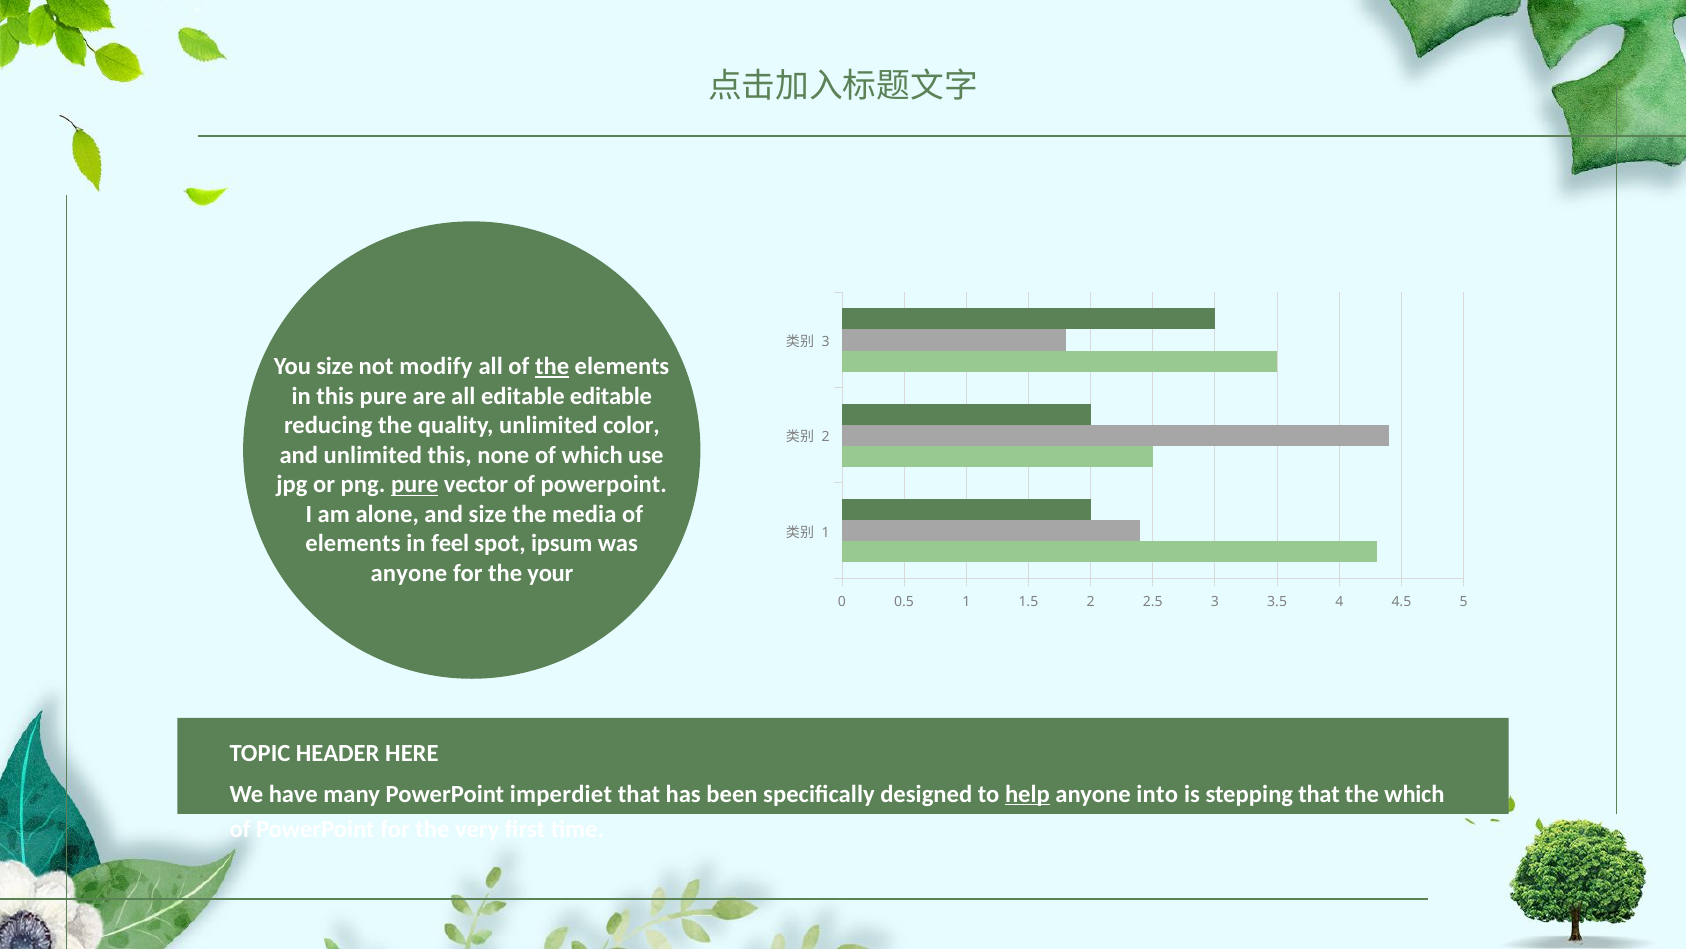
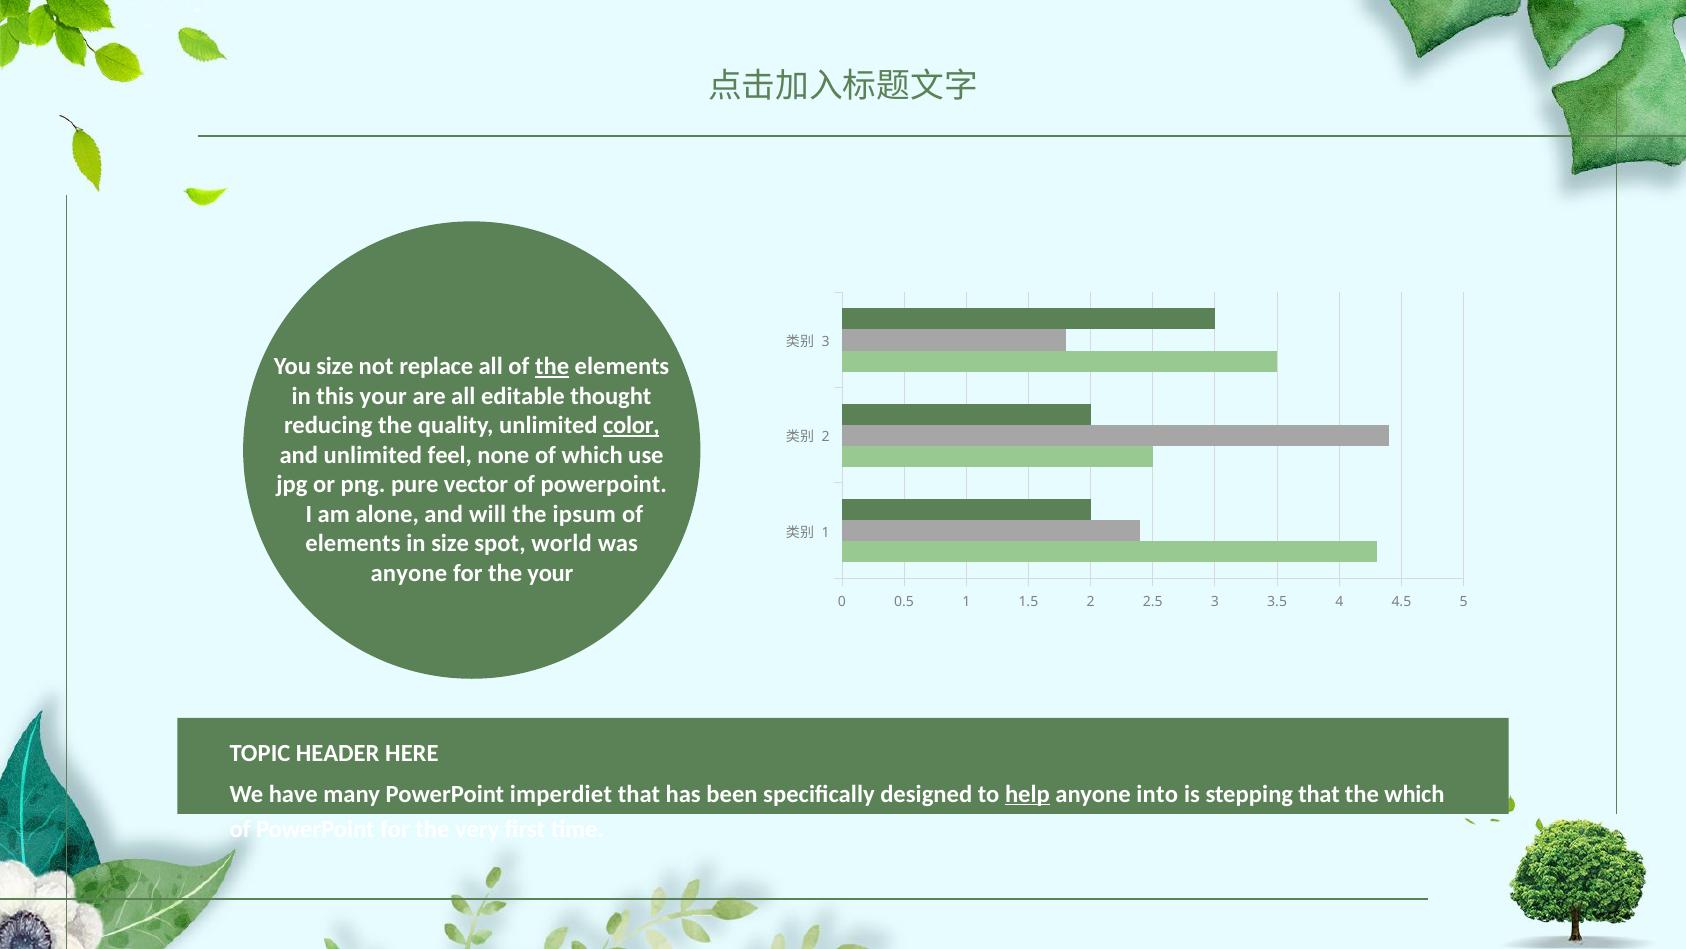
modify: modify -> replace
this pure: pure -> your
editable editable: editable -> thought
color underline: none -> present
unlimited this: this -> feel
pure at (415, 485) underline: present -> none
and size: size -> will
media: media -> ipsum
in feel: feel -> size
ipsum: ipsum -> world
